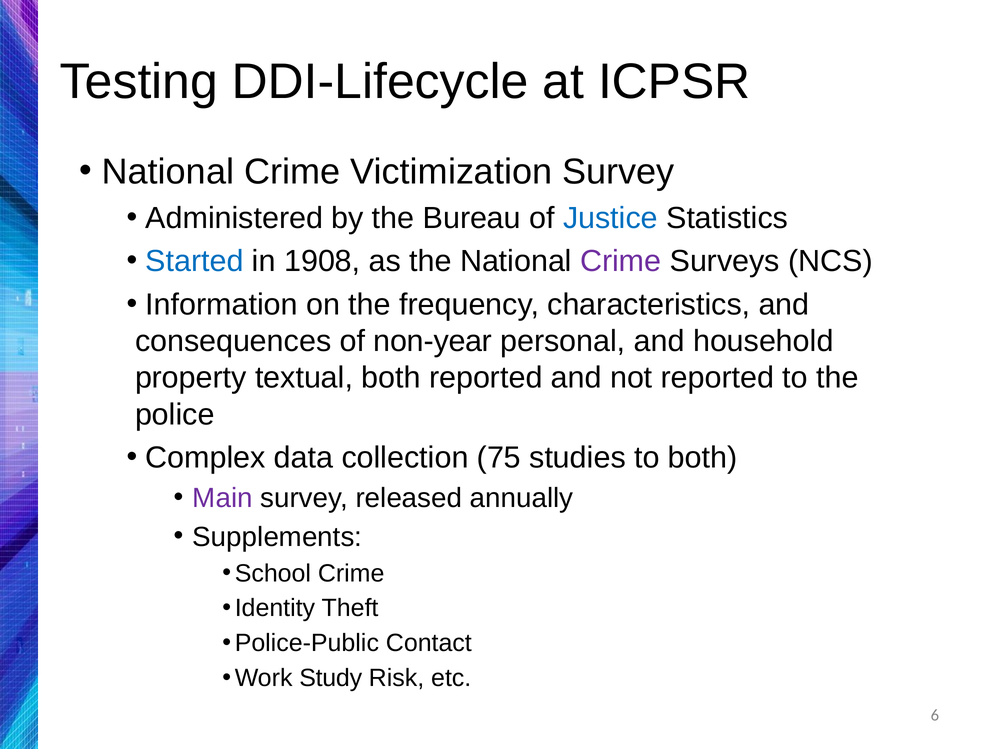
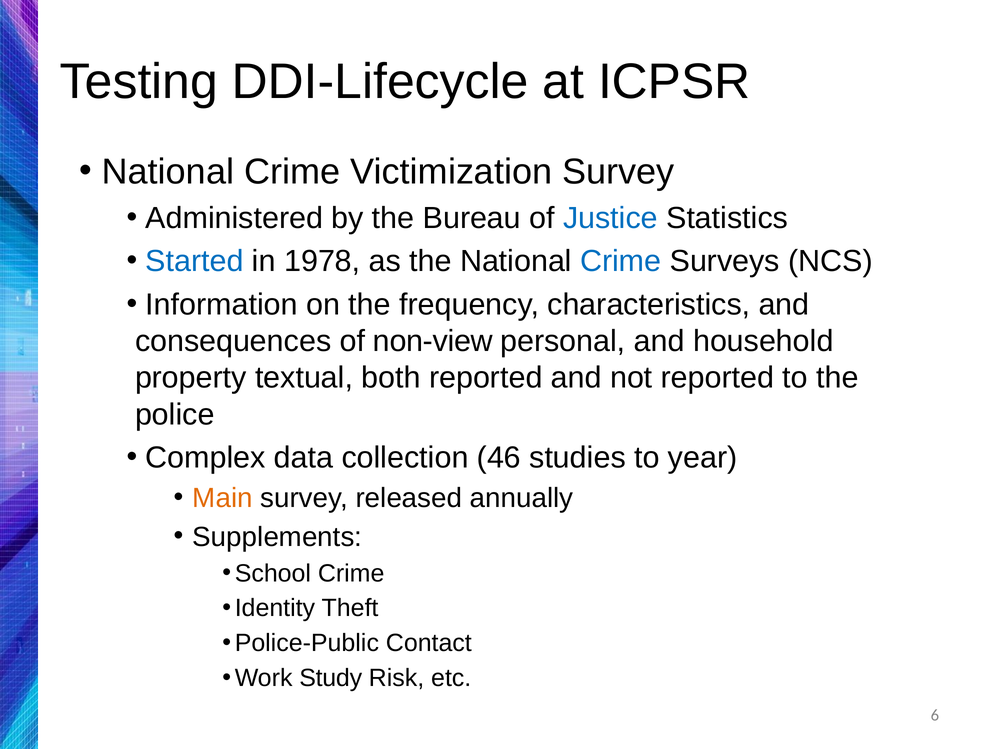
1908: 1908 -> 1978
Crime at (621, 262) colour: purple -> blue
non-year: non-year -> non-view
75: 75 -> 46
to both: both -> year
Main colour: purple -> orange
